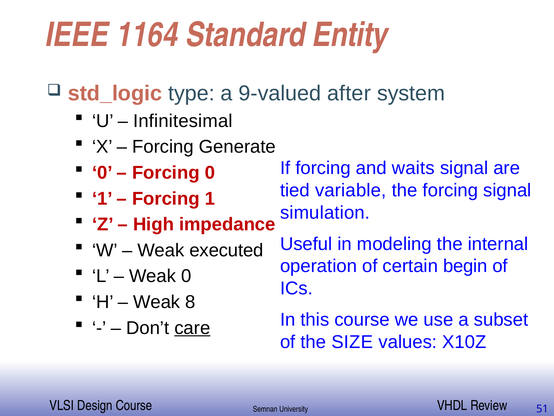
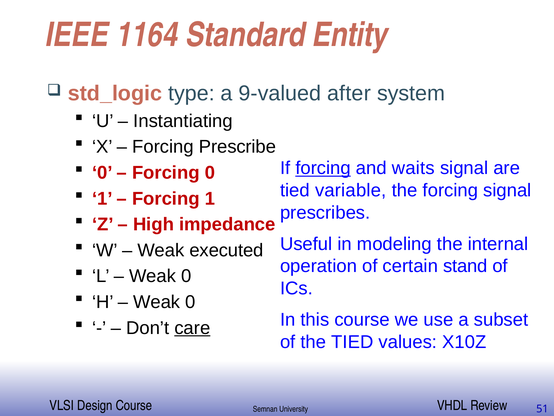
Infinitesimal: Infinitesimal -> Instantiating
Generate: Generate -> Prescribe
forcing at (323, 168) underline: none -> present
simulation: simulation -> prescribes
begin: begin -> stand
8 at (190, 302): 8 -> 0
the SIZE: SIZE -> TIED
